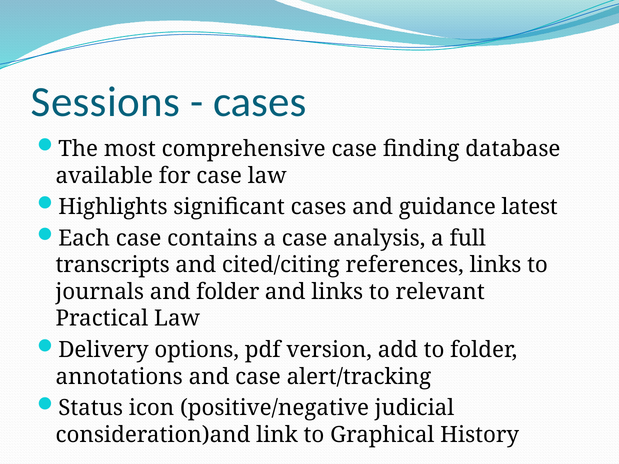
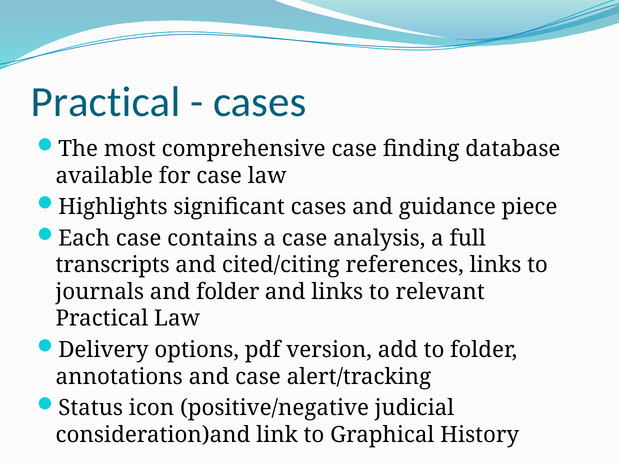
Sessions at (106, 102): Sessions -> Practical
latest: latest -> piece
